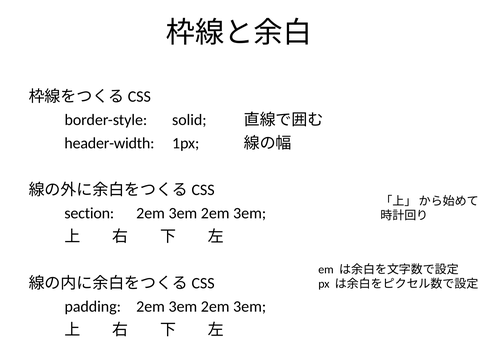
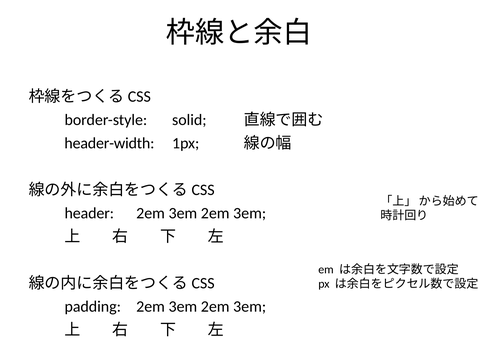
section: section -> header
